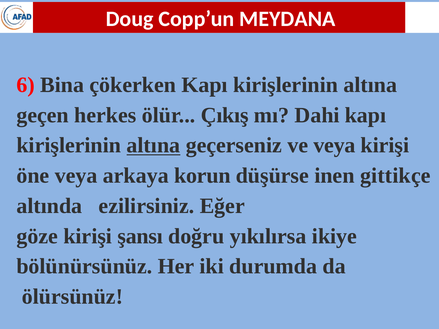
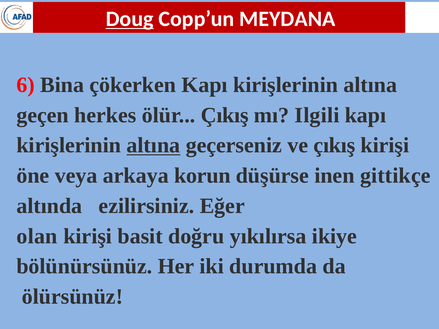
Doug underline: none -> present
Dahi: Dahi -> Ilgili
ve veya: veya -> çıkış
göze: göze -> olan
şansı: şansı -> basit
